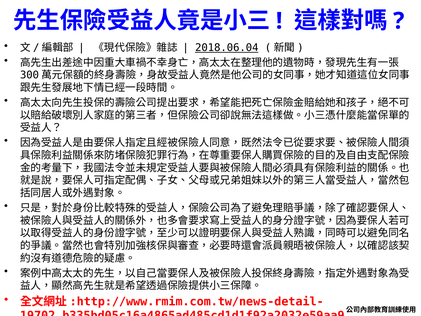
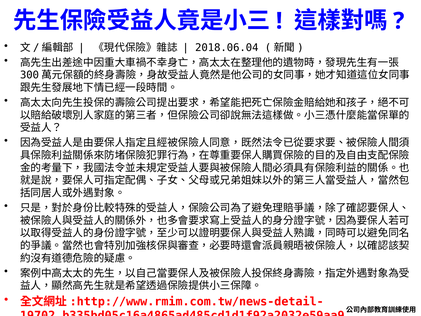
2018.06.04 underline: present -> none
